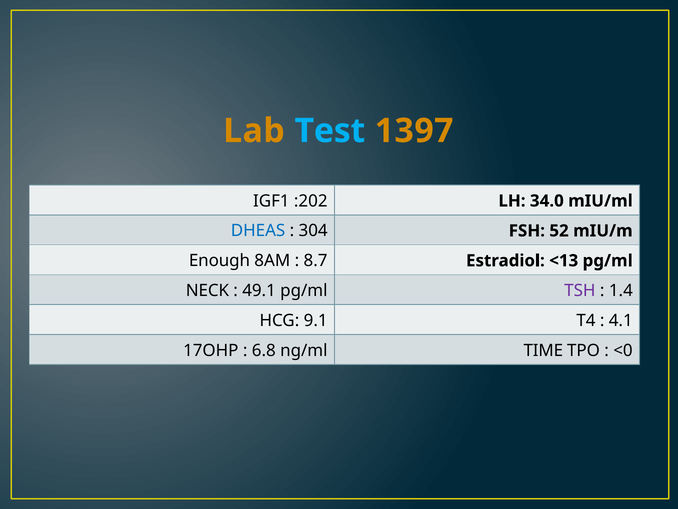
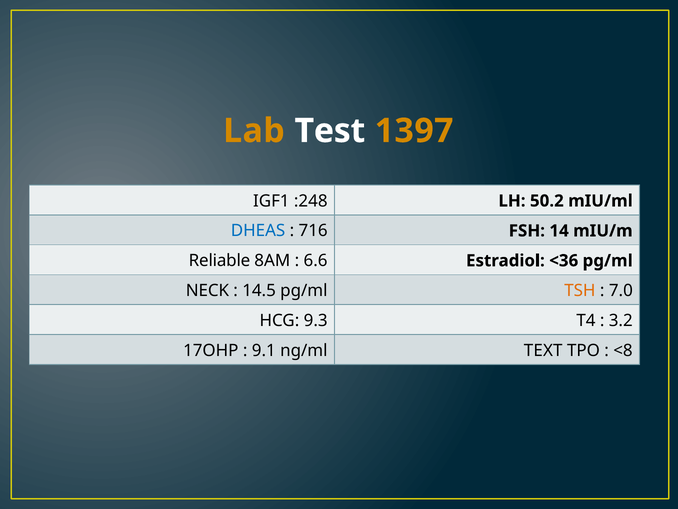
Test colour: light blue -> white
:202: :202 -> :248
34.0: 34.0 -> 50.2
304: 304 -> 716
52: 52 -> 14
Enough: Enough -> Reliable
8.7: 8.7 -> 6.6
<13: <13 -> <36
49.1: 49.1 -> 14.5
TSH colour: purple -> orange
1.4: 1.4 -> 7.0
9.1: 9.1 -> 9.3
4.1: 4.1 -> 3.2
6.8: 6.8 -> 9.1
TIME: TIME -> TEXT
<0: <0 -> <8
